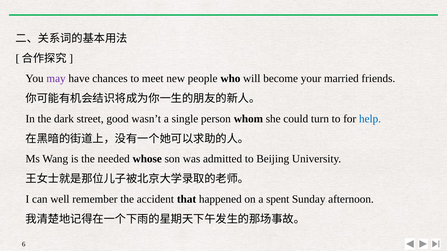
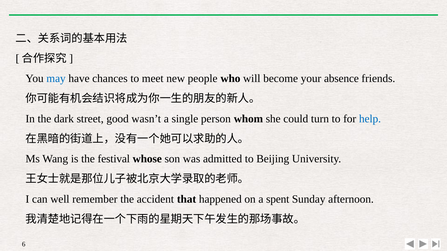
may colour: purple -> blue
married: married -> absence
needed: needed -> festival
